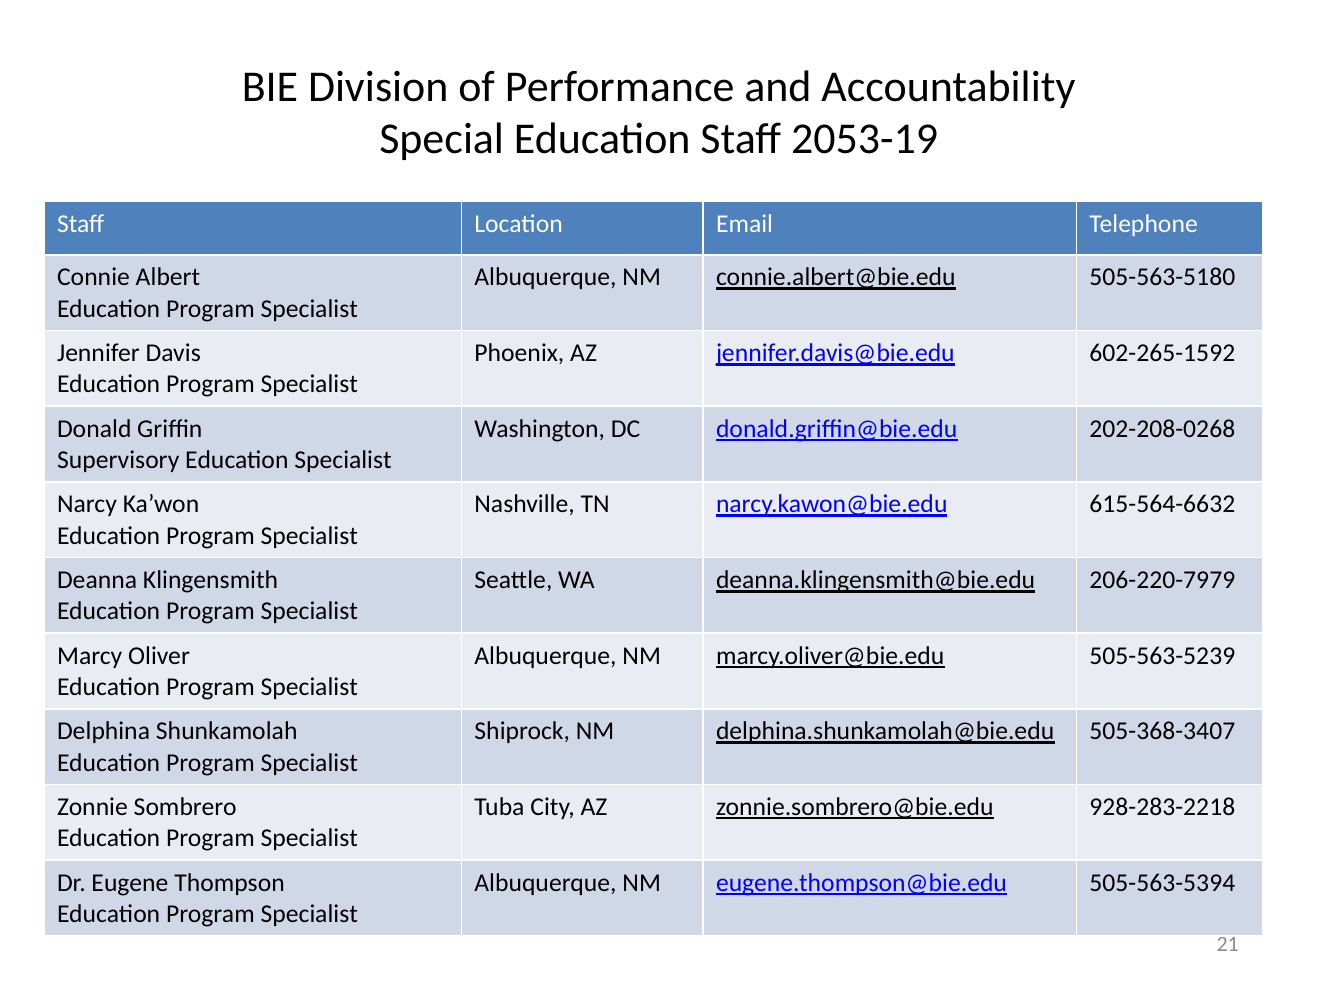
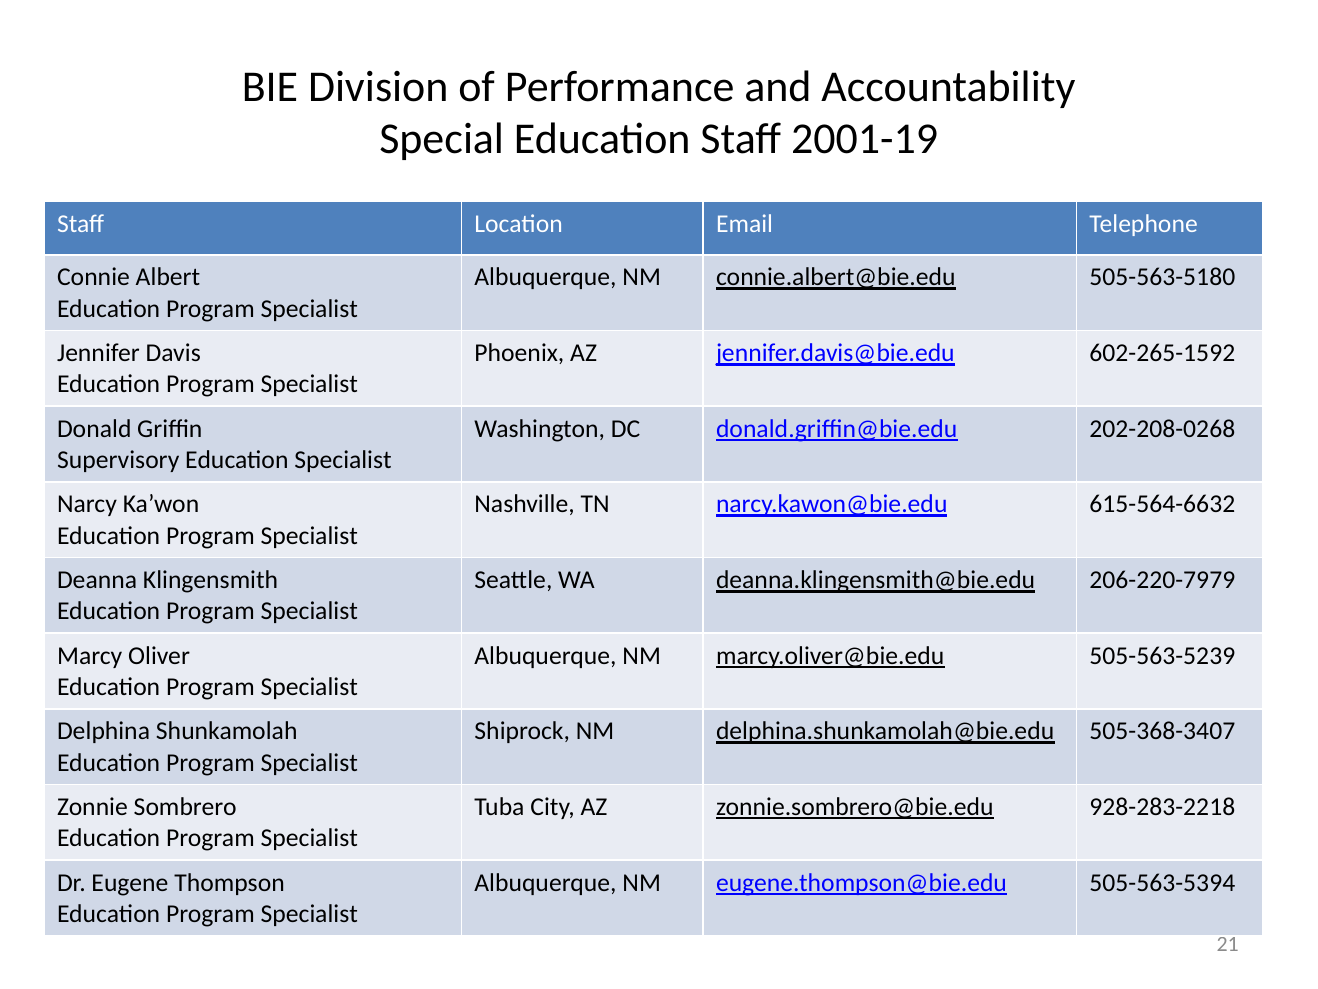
2053-19: 2053-19 -> 2001-19
